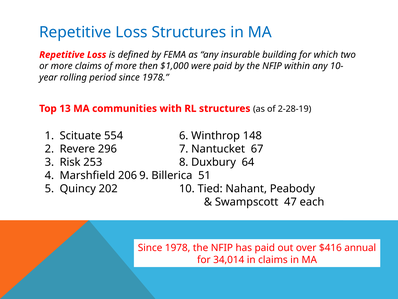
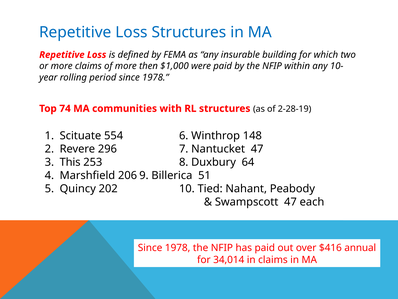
13: 13 -> 74
Nantucket 67: 67 -> 47
Risk: Risk -> This
